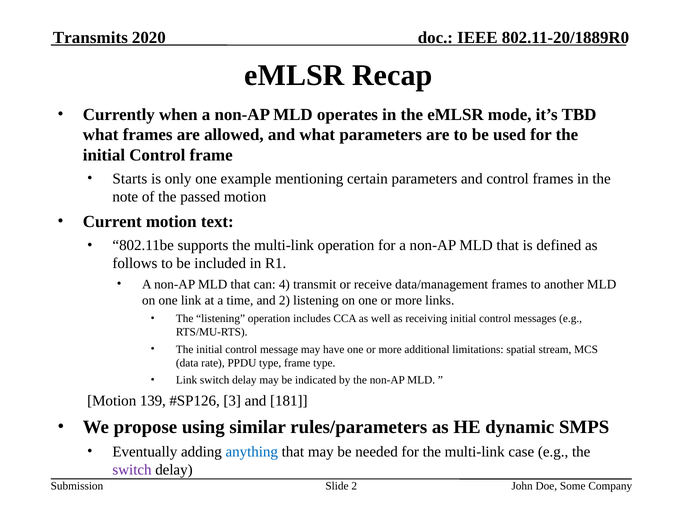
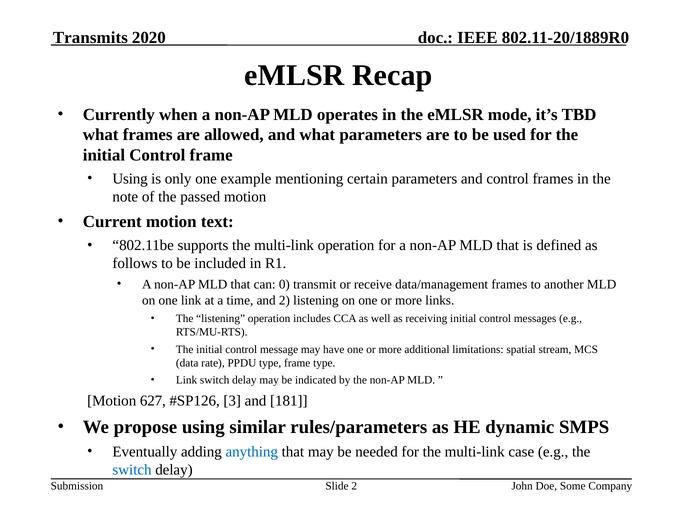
Starts at (130, 179): Starts -> Using
4: 4 -> 0
139: 139 -> 627
switch at (132, 470) colour: purple -> blue
